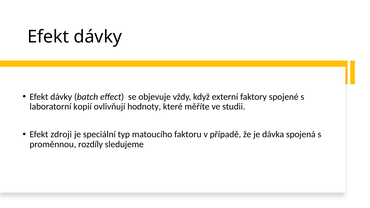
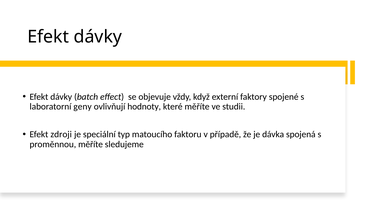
kopií: kopií -> geny
proměnnou rozdíly: rozdíly -> měříte
